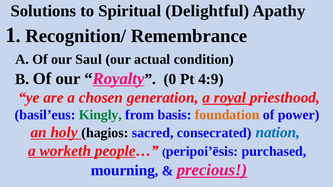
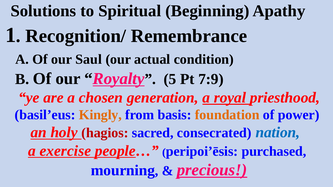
Delightful: Delightful -> Beginning
0: 0 -> 5
4:9: 4:9 -> 7:9
Kingly colour: green -> orange
hagios colour: black -> red
worketh: worketh -> exercise
